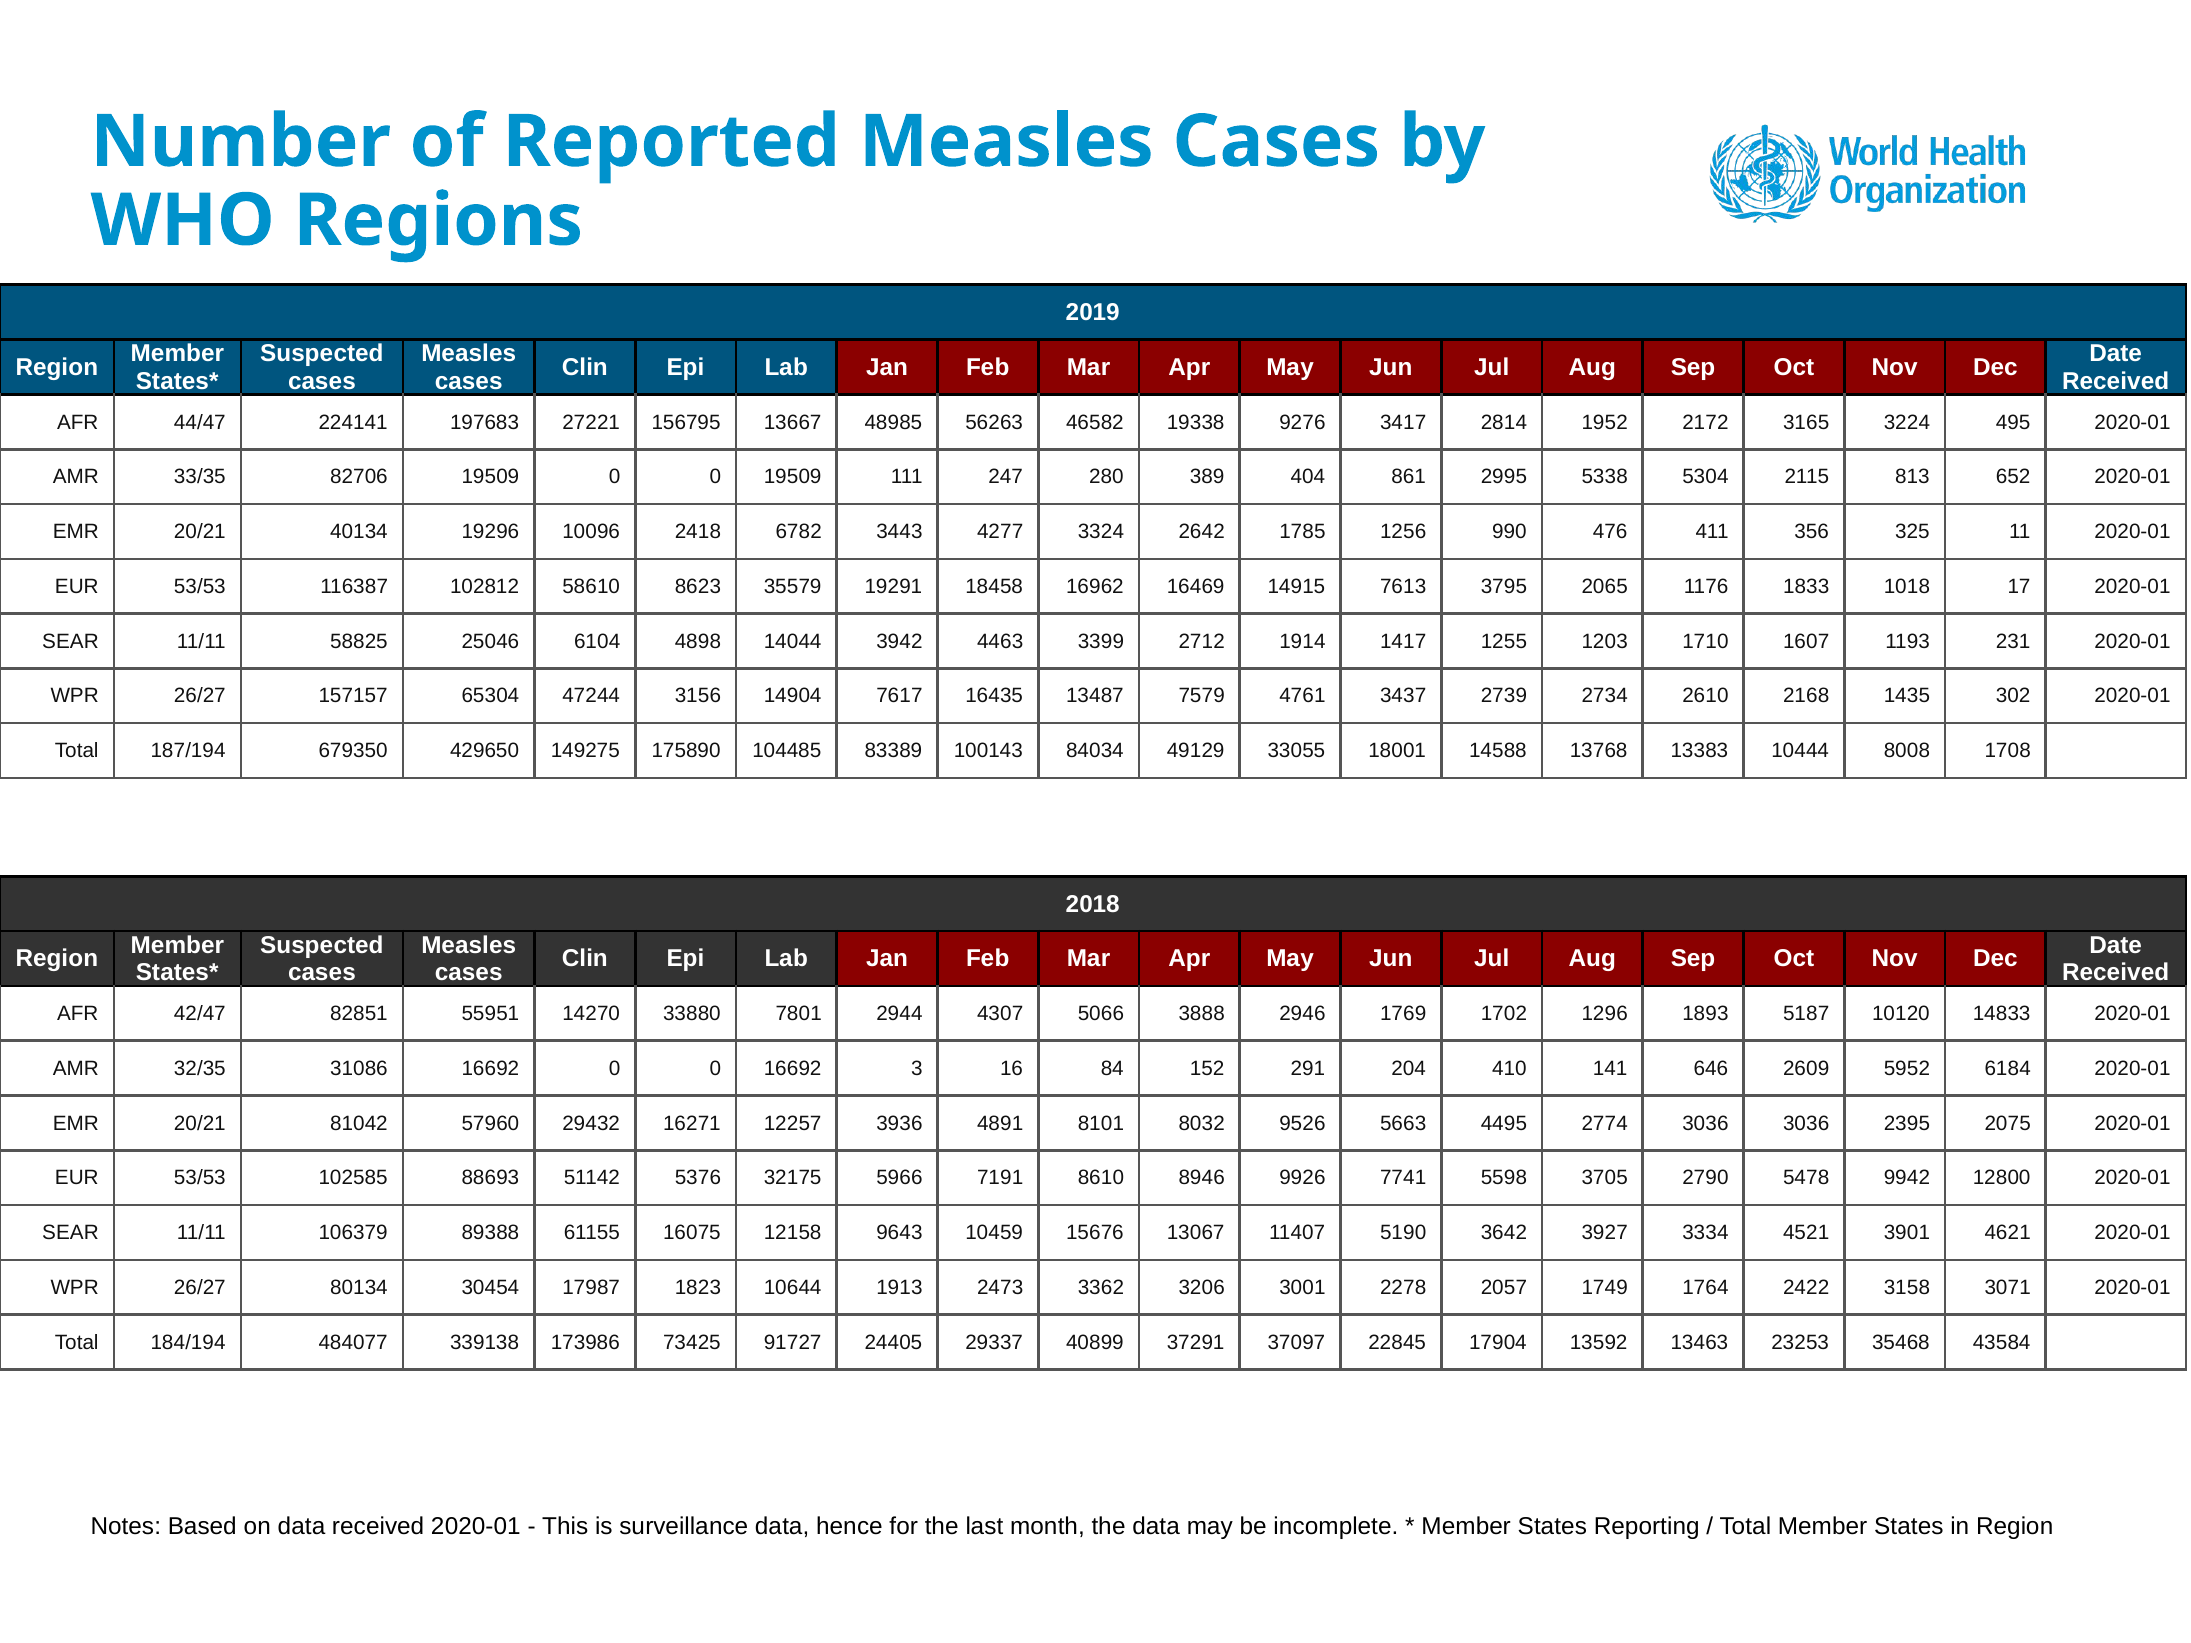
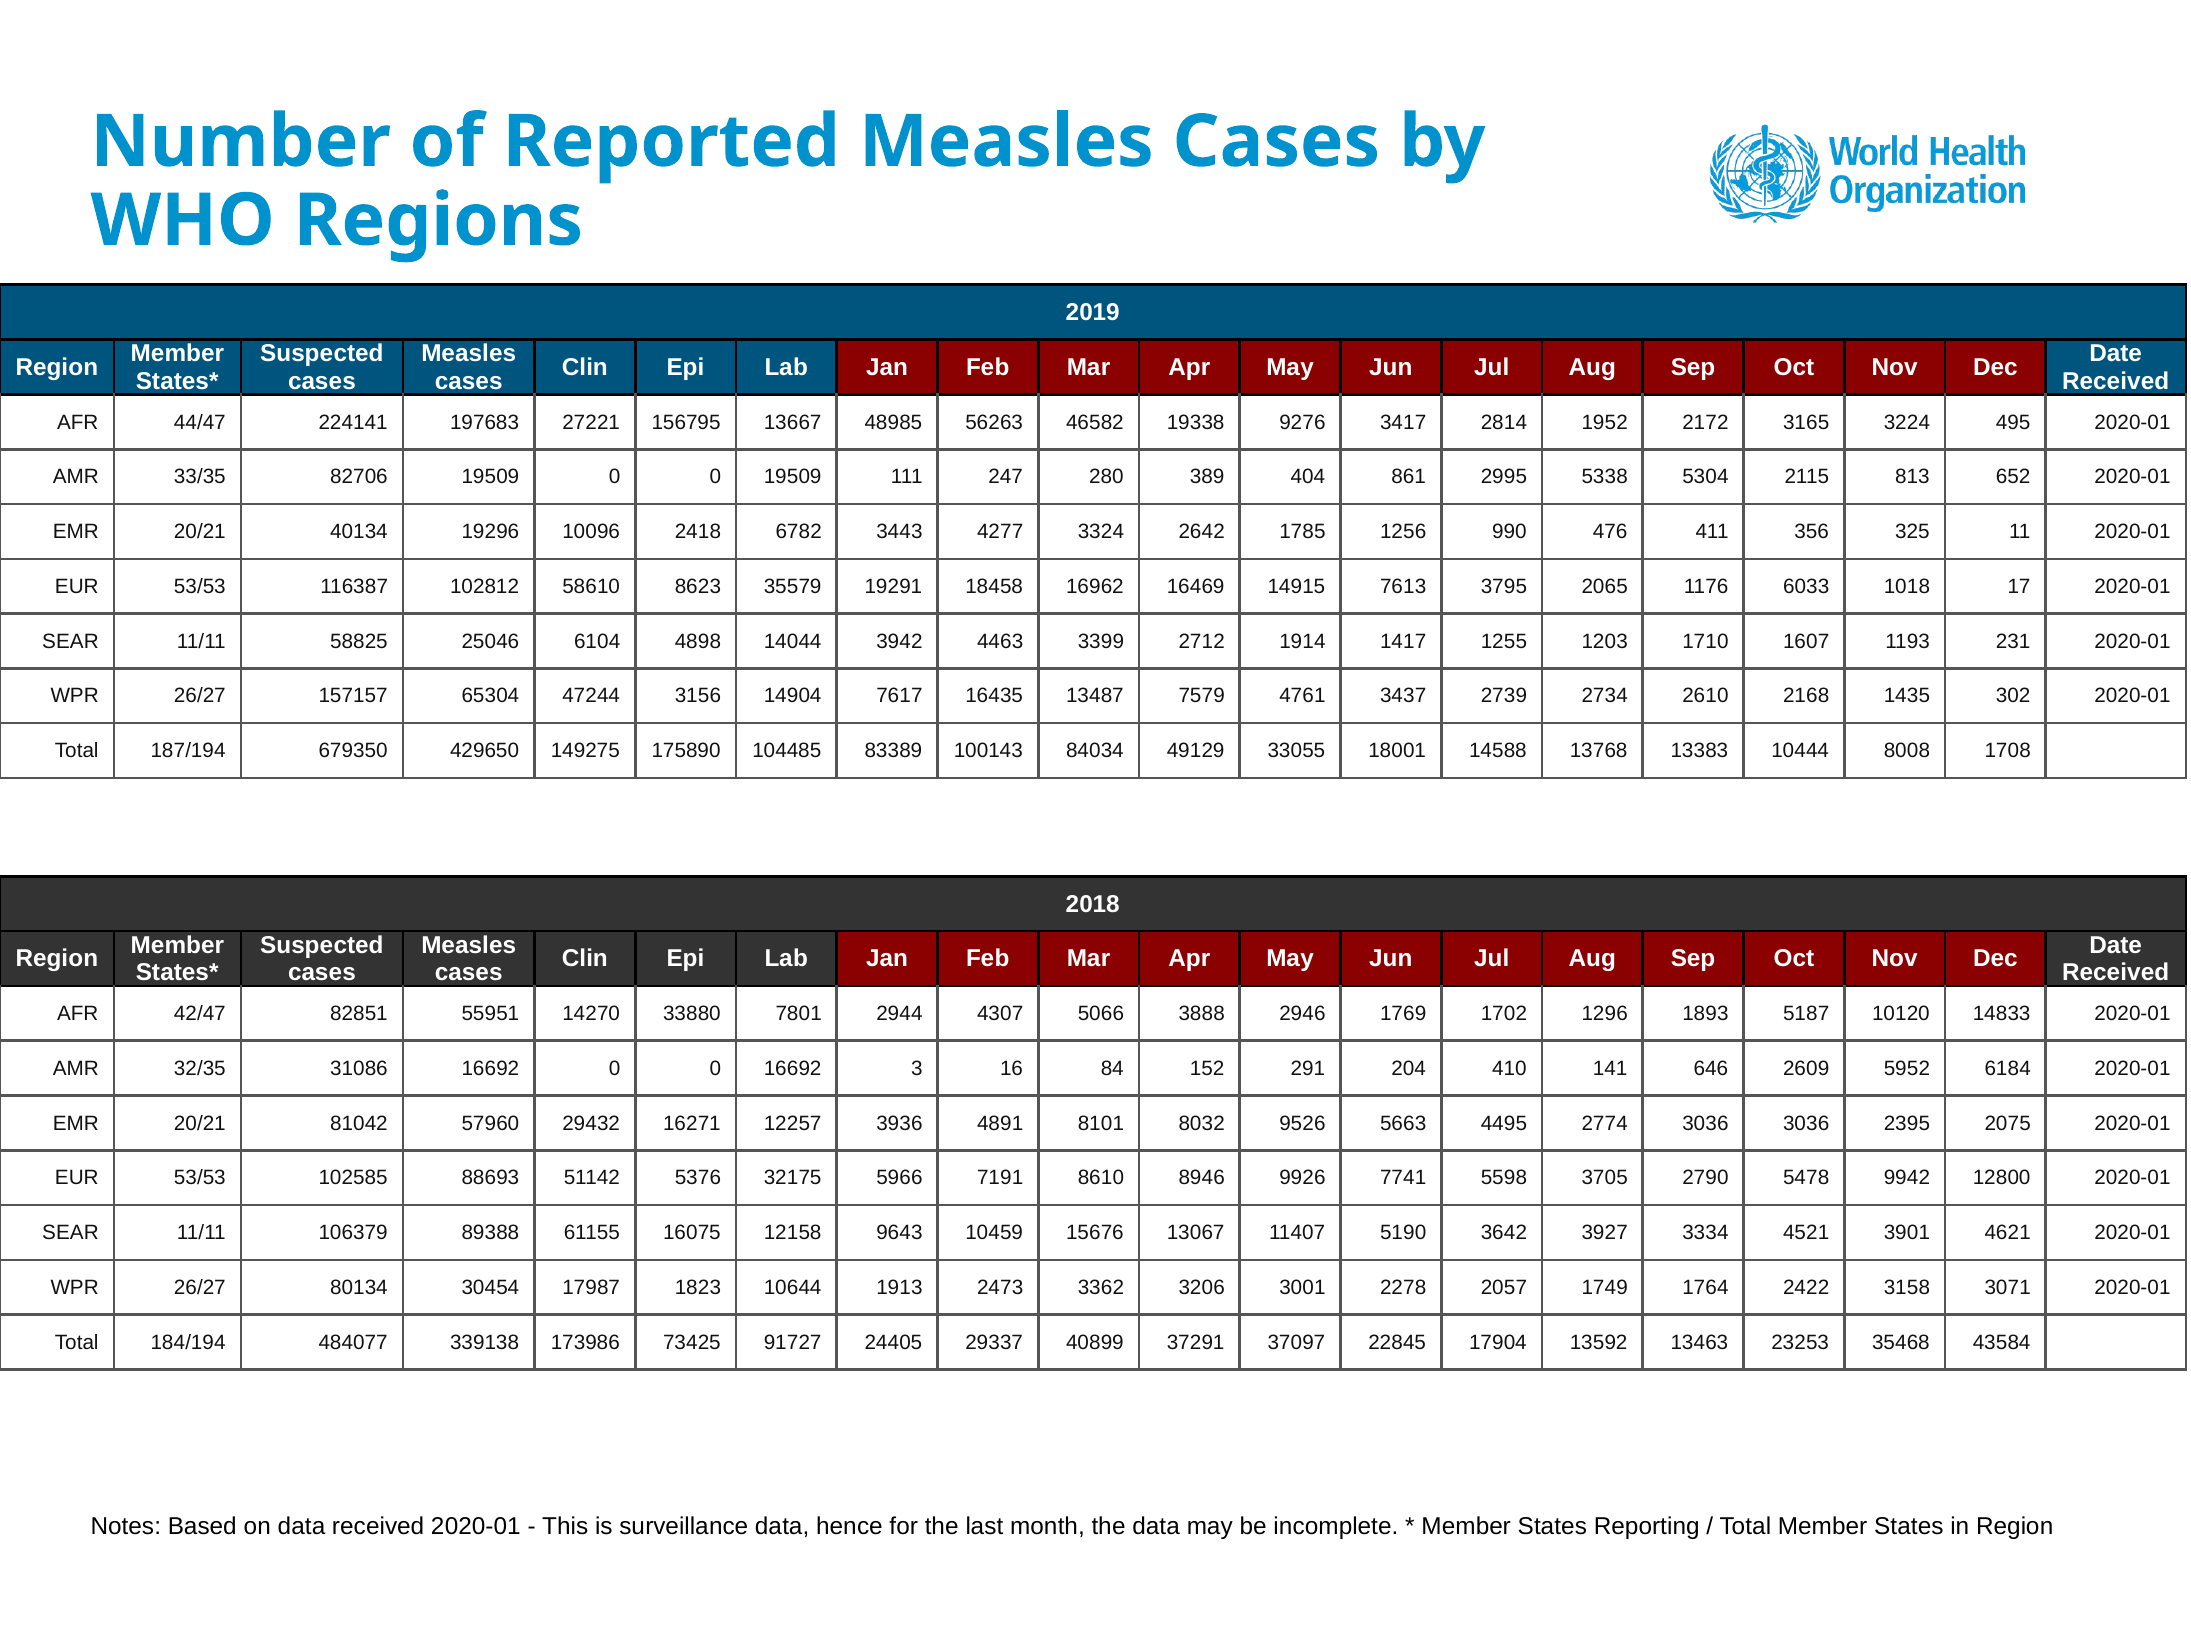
1833: 1833 -> 6033
